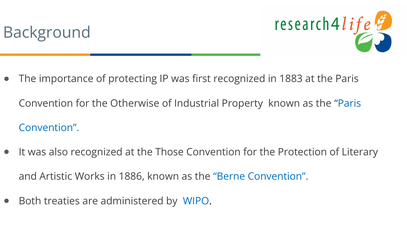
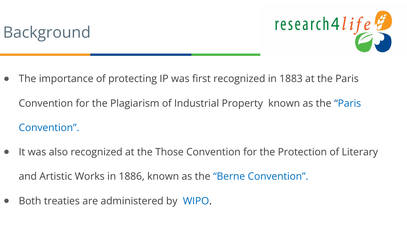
Otherwise: Otherwise -> Plagiarism
